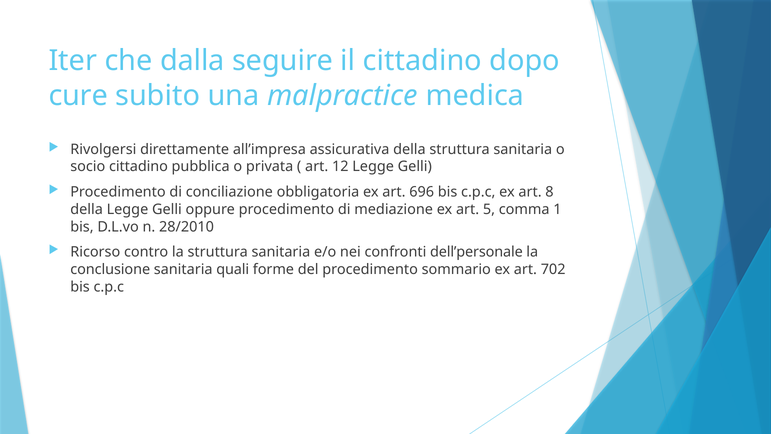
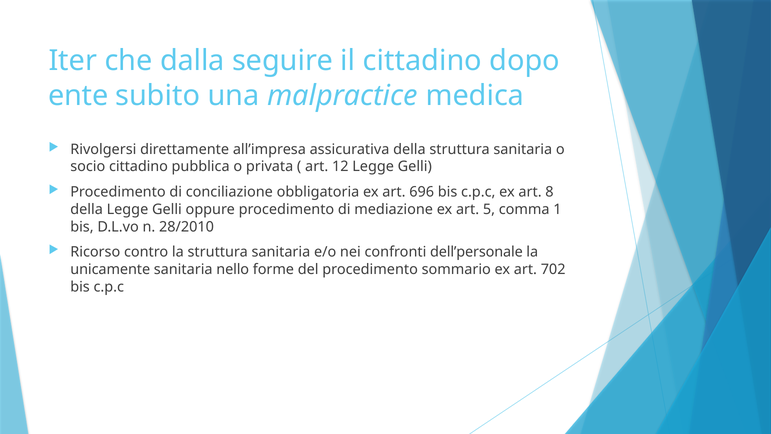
cure: cure -> ente
conclusione: conclusione -> unicamente
quali: quali -> nello
